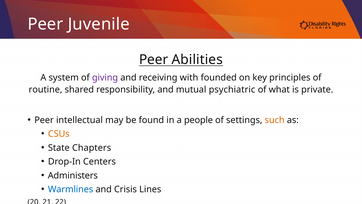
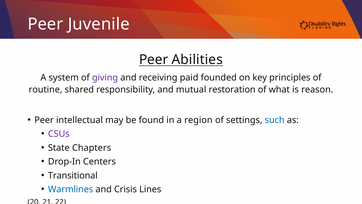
with: with -> paid
psychiatric: psychiatric -> restoration
private: private -> reason
people: people -> region
such colour: orange -> blue
CSUs colour: orange -> purple
Administers: Administers -> Transitional
